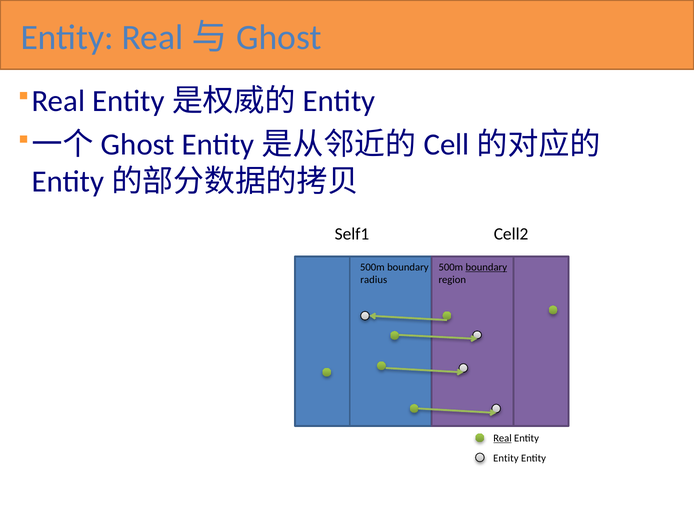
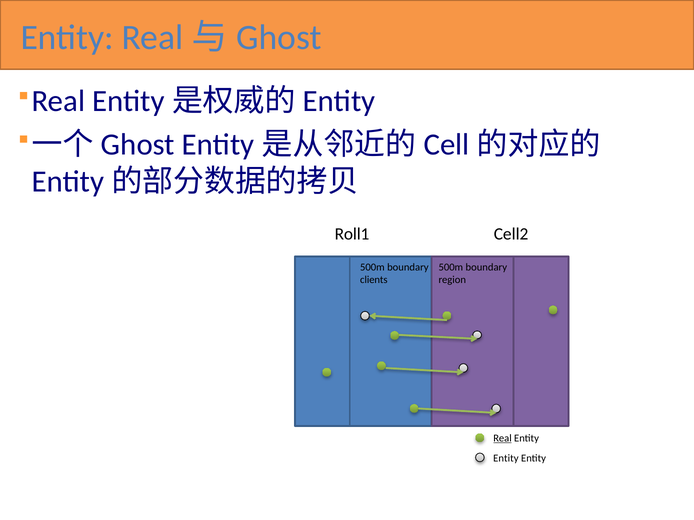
Self1: Self1 -> Roll1
boundary at (486, 267) underline: present -> none
radius: radius -> clients
